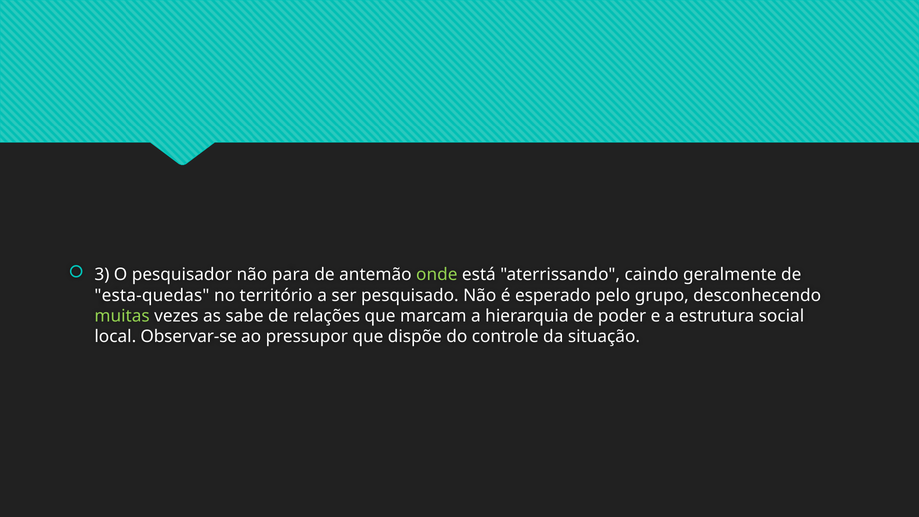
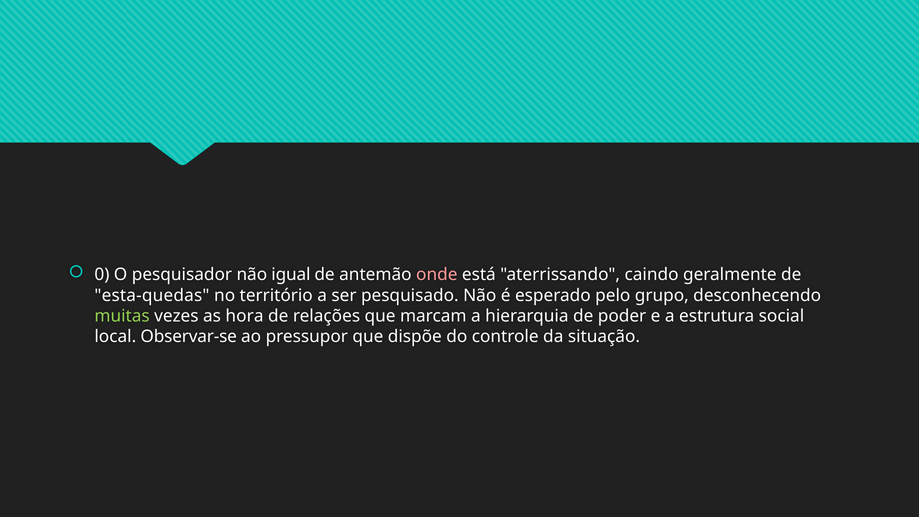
3: 3 -> 0
para: para -> igual
onde colour: light green -> pink
sabe: sabe -> hora
